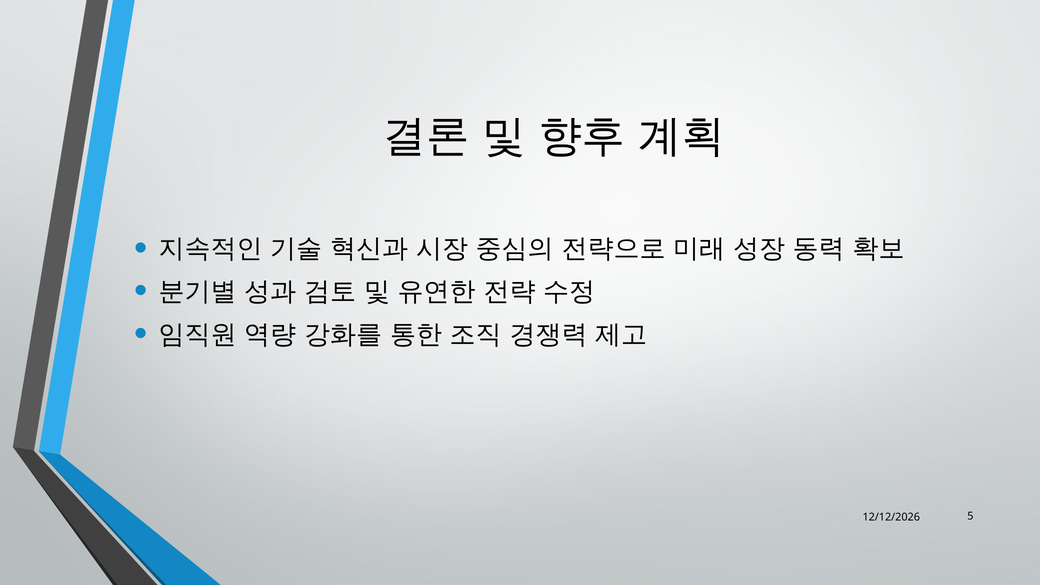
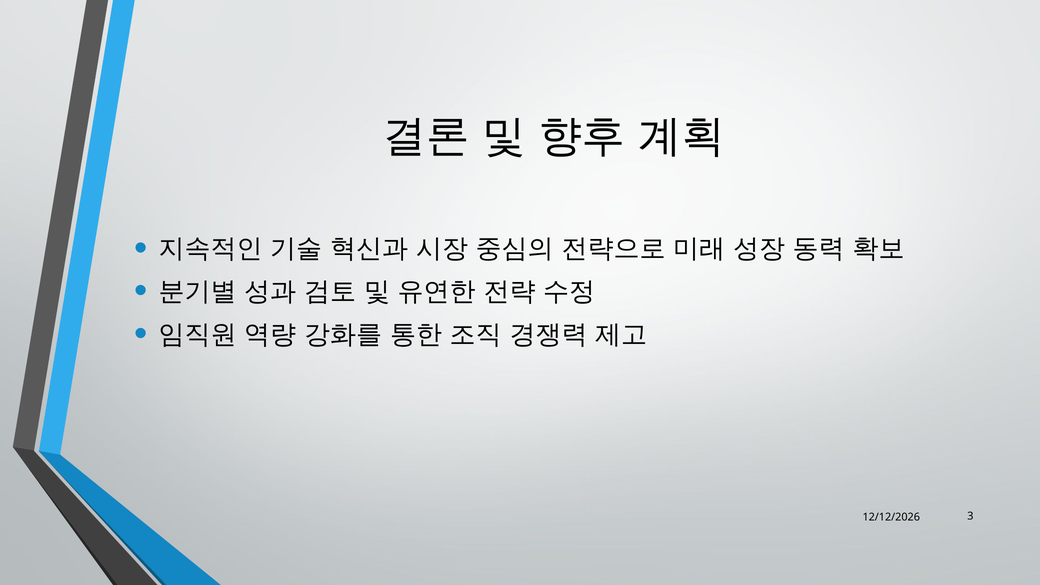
5: 5 -> 3
